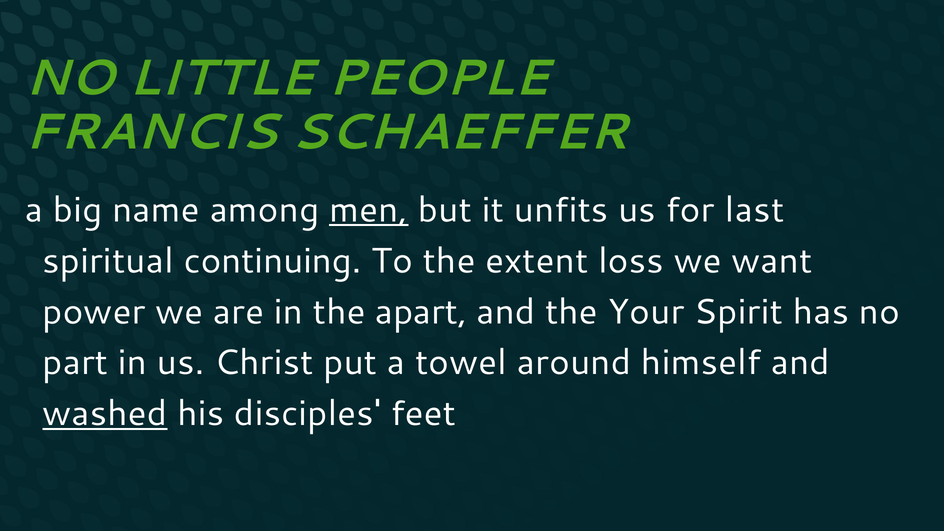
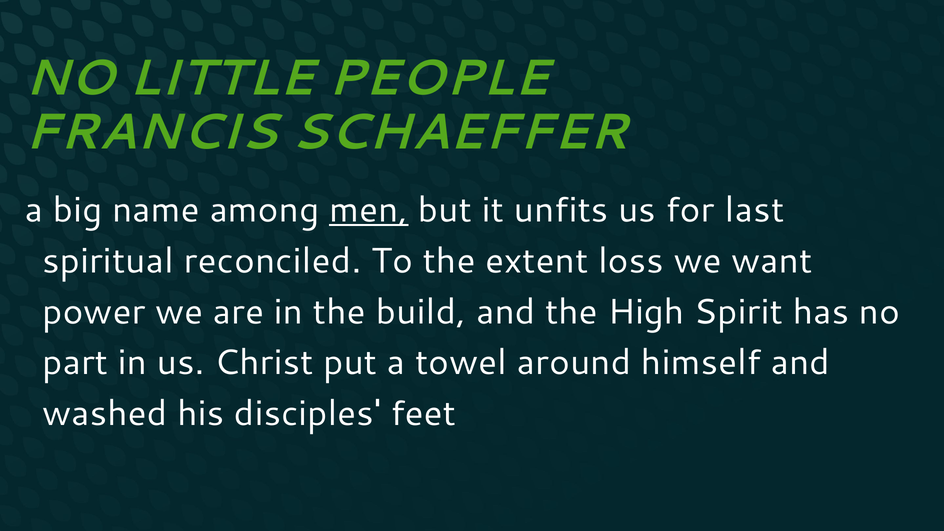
continuing: continuing -> reconciled
apart: apart -> build
Your: Your -> High
washed underline: present -> none
